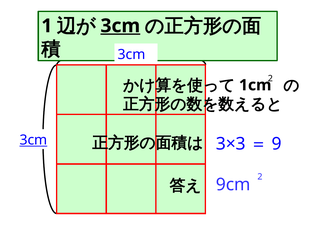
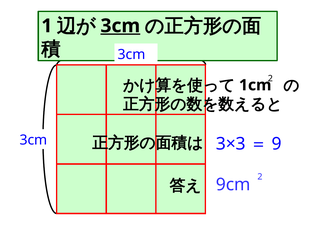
3cm at (33, 140) underline: present -> none
